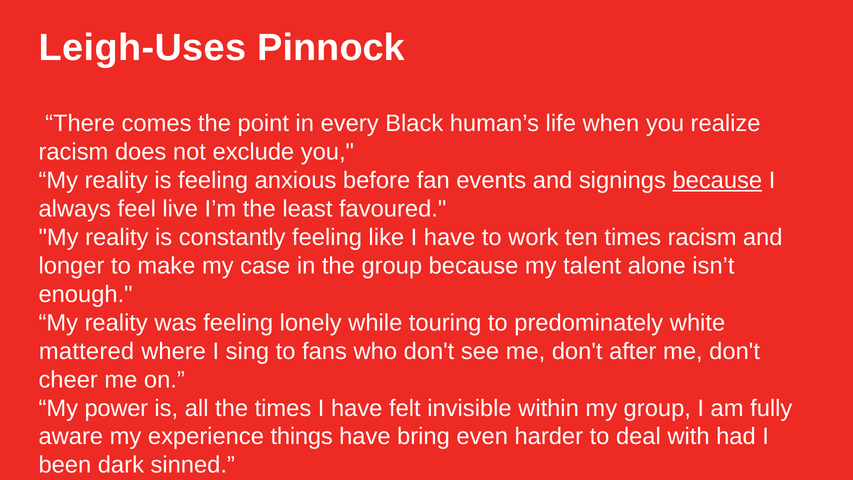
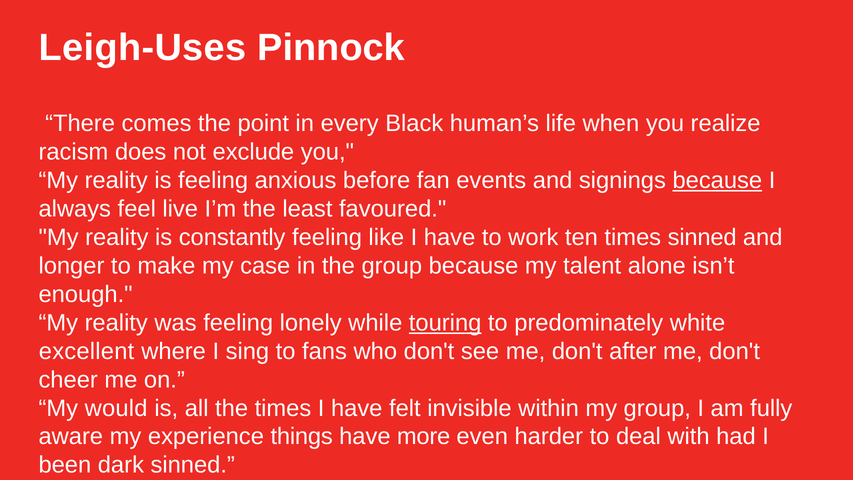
times racism: racism -> sinned
touring underline: none -> present
mattered: mattered -> excellent
power: power -> would
bring: bring -> more
